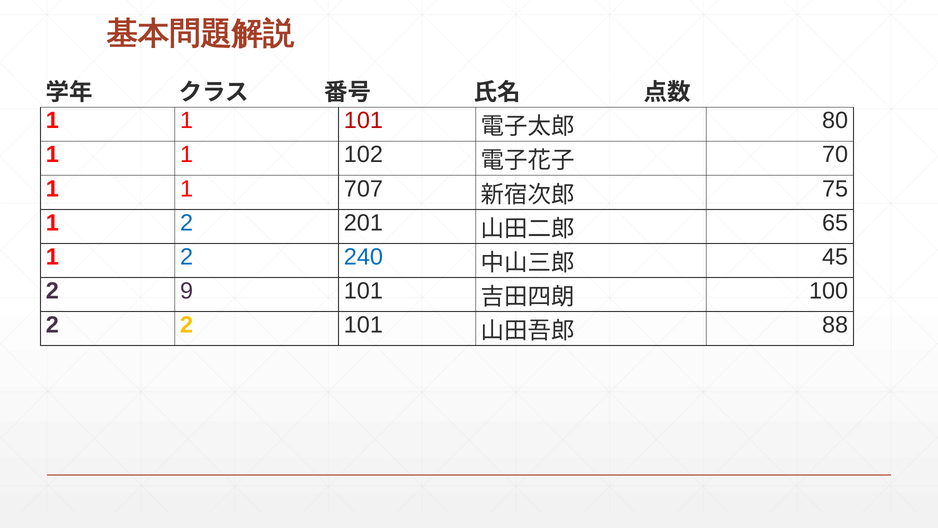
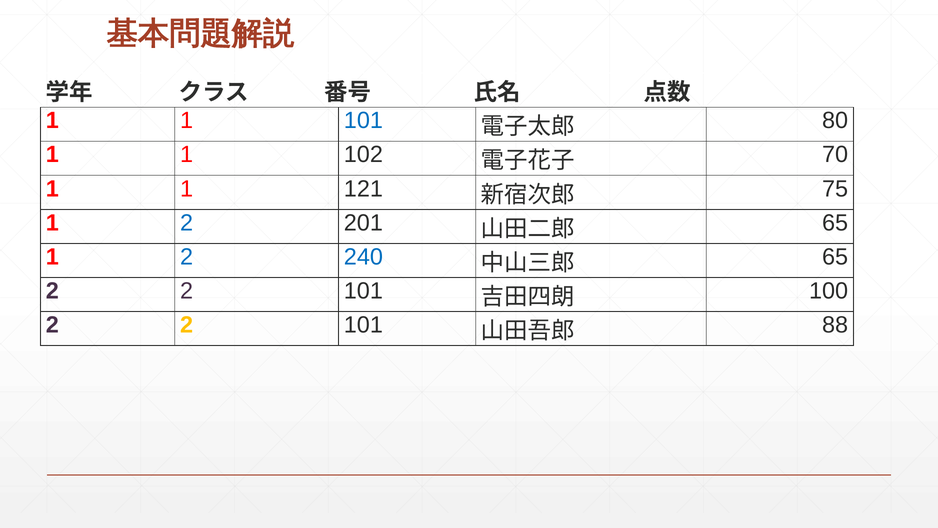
101 at (363, 121) colour: red -> blue
707: 707 -> 121
45 at (835, 257): 45 -> 65
9 at (187, 291): 9 -> 2
